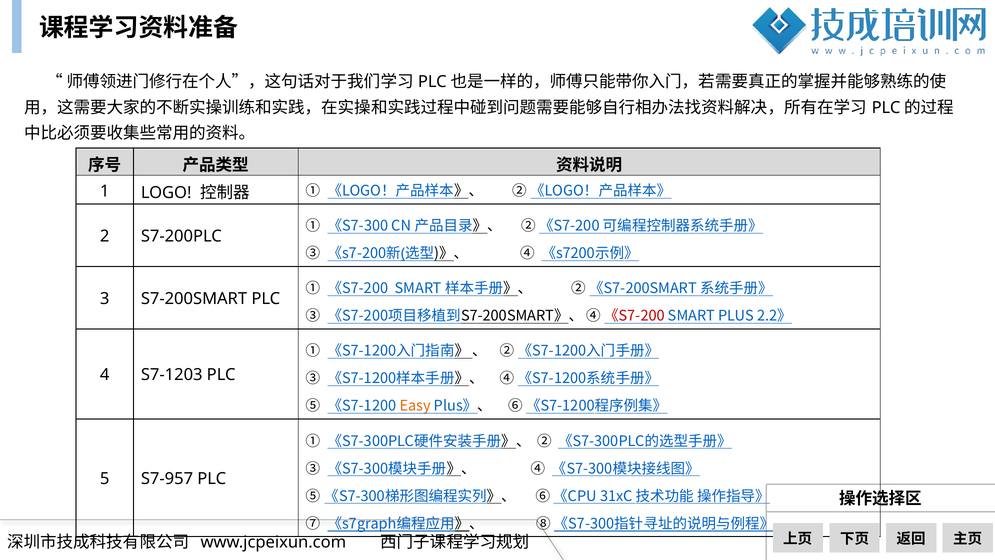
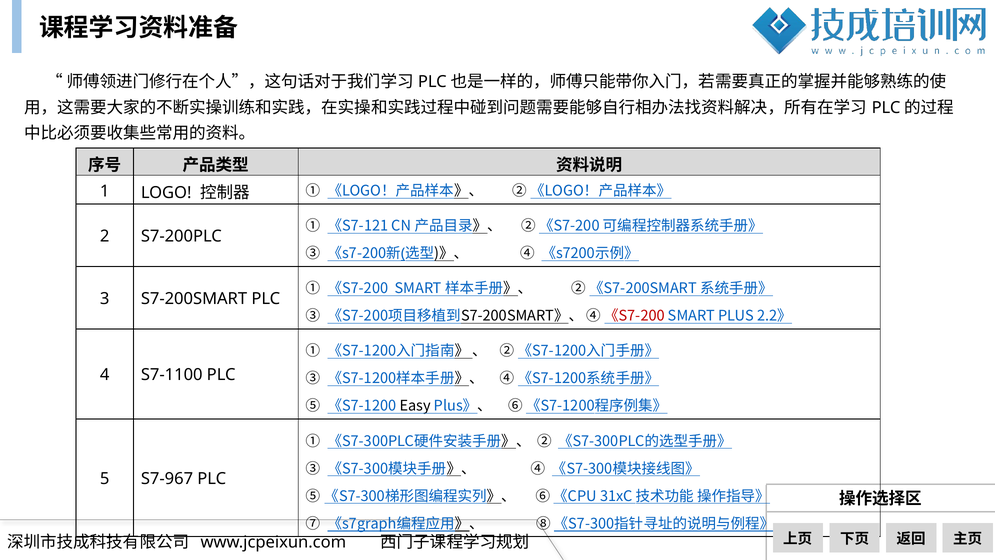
《S7-300: 《S7-300 -> 《S7-121
S7-1203: S7-1203 -> S7-1100
Easy colour: orange -> black
S7-957: S7-957 -> S7-967
